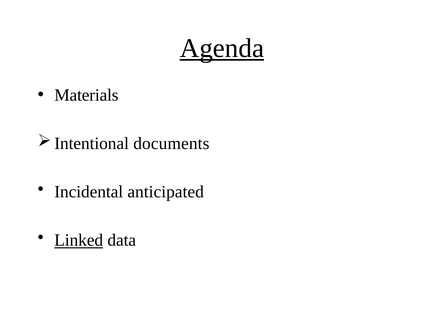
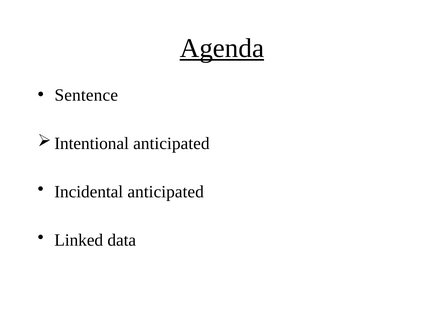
Materials: Materials -> Sentence
documents at (171, 144): documents -> anticipated
Linked underline: present -> none
